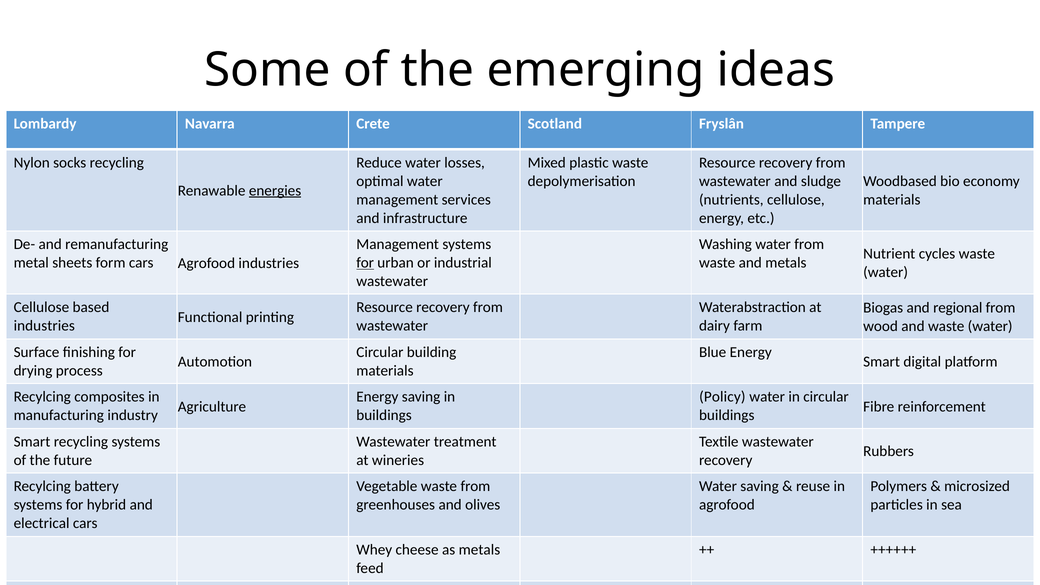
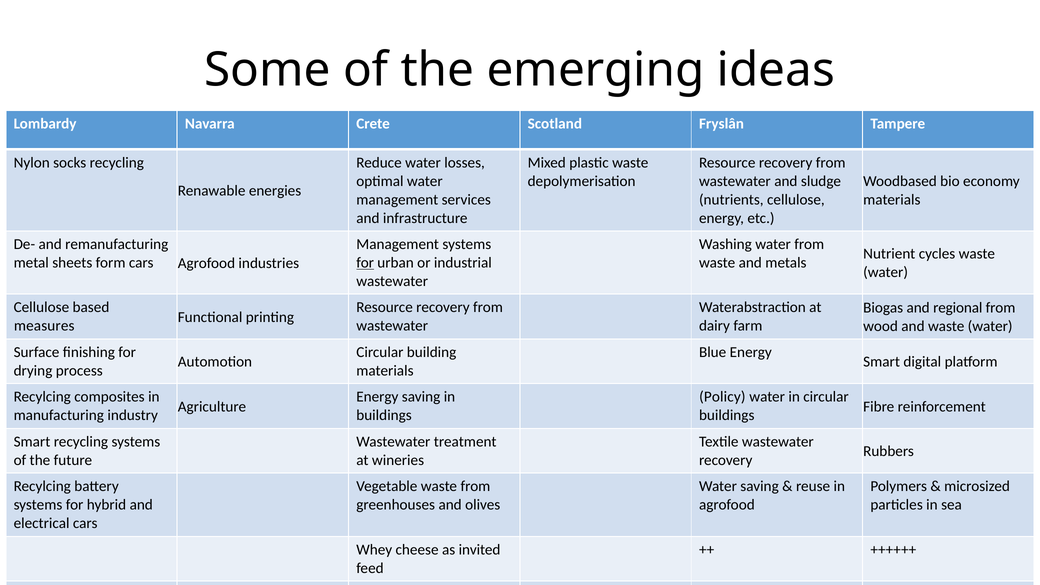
energies underline: present -> none
industries at (44, 326): industries -> measures
as metals: metals -> invited
